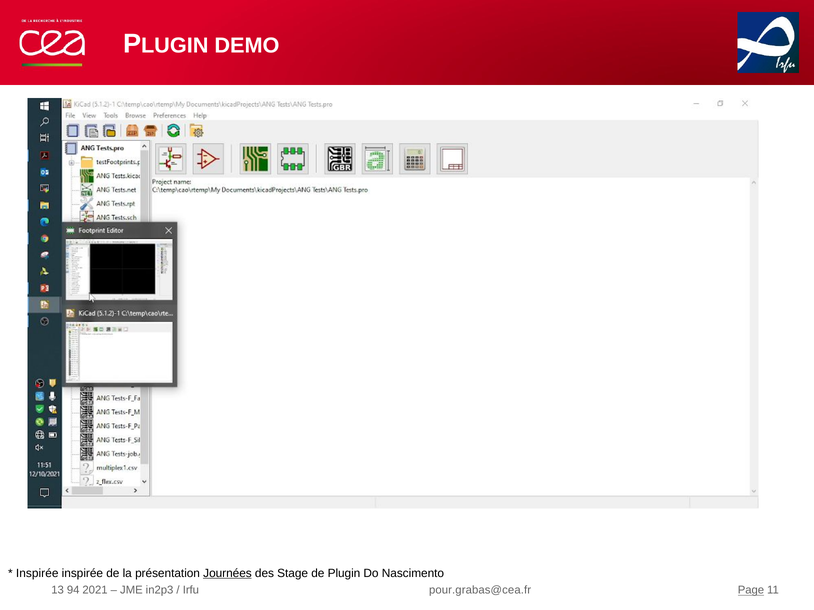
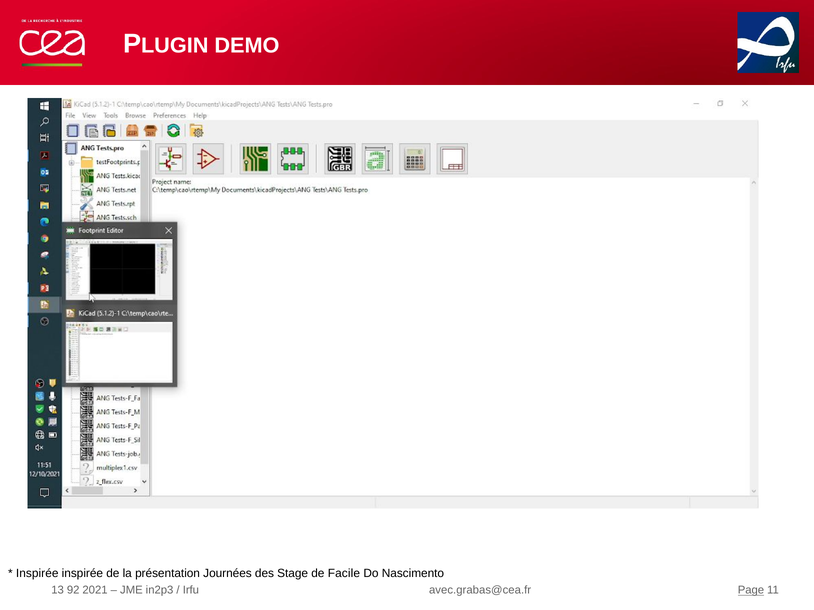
Journées underline: present -> none
Plugin: Plugin -> Facile
94: 94 -> 92
pour.grabas@cea.fr: pour.grabas@cea.fr -> avec.grabas@cea.fr
